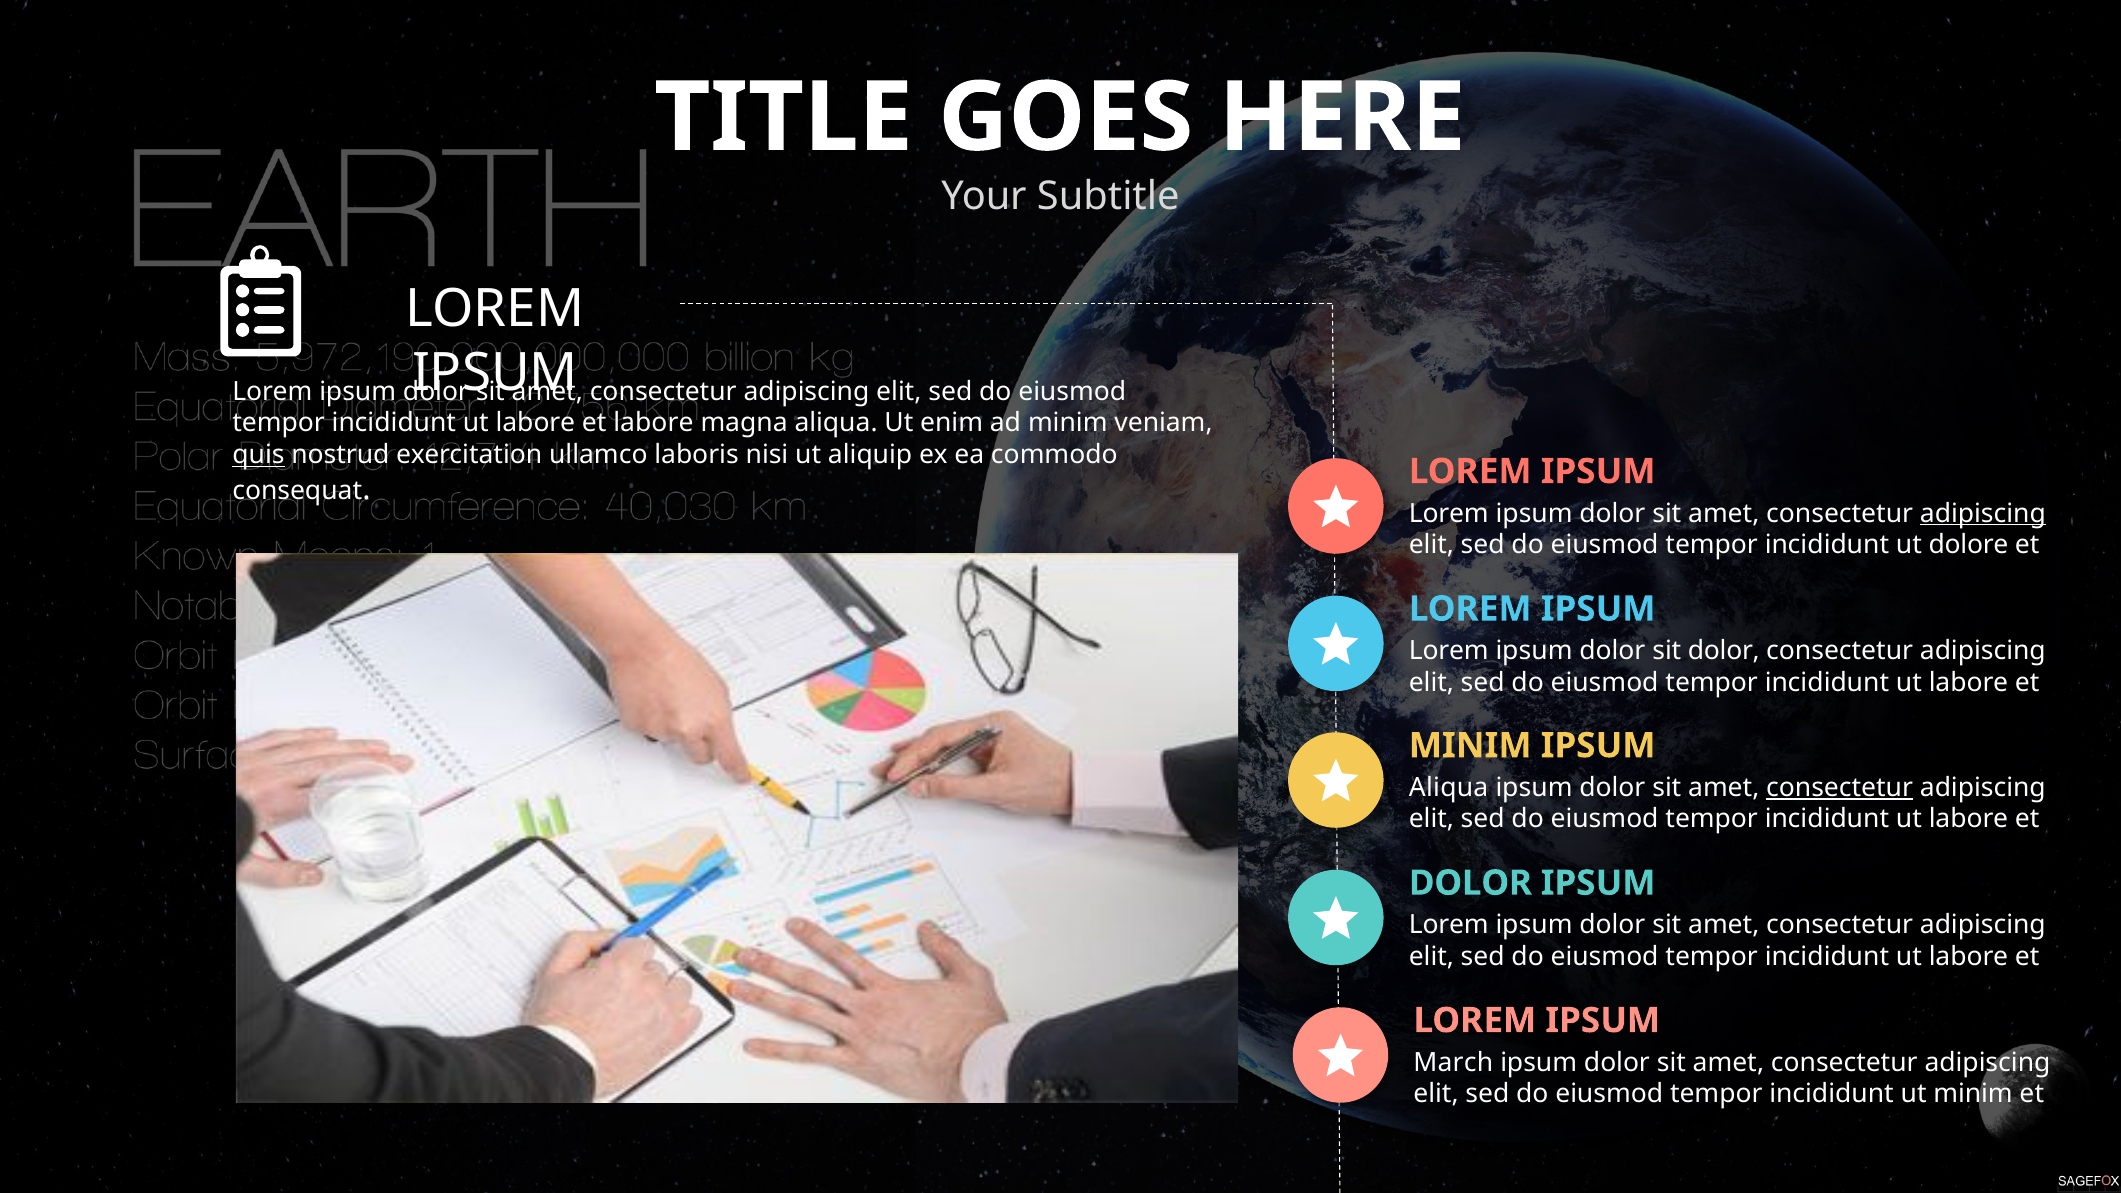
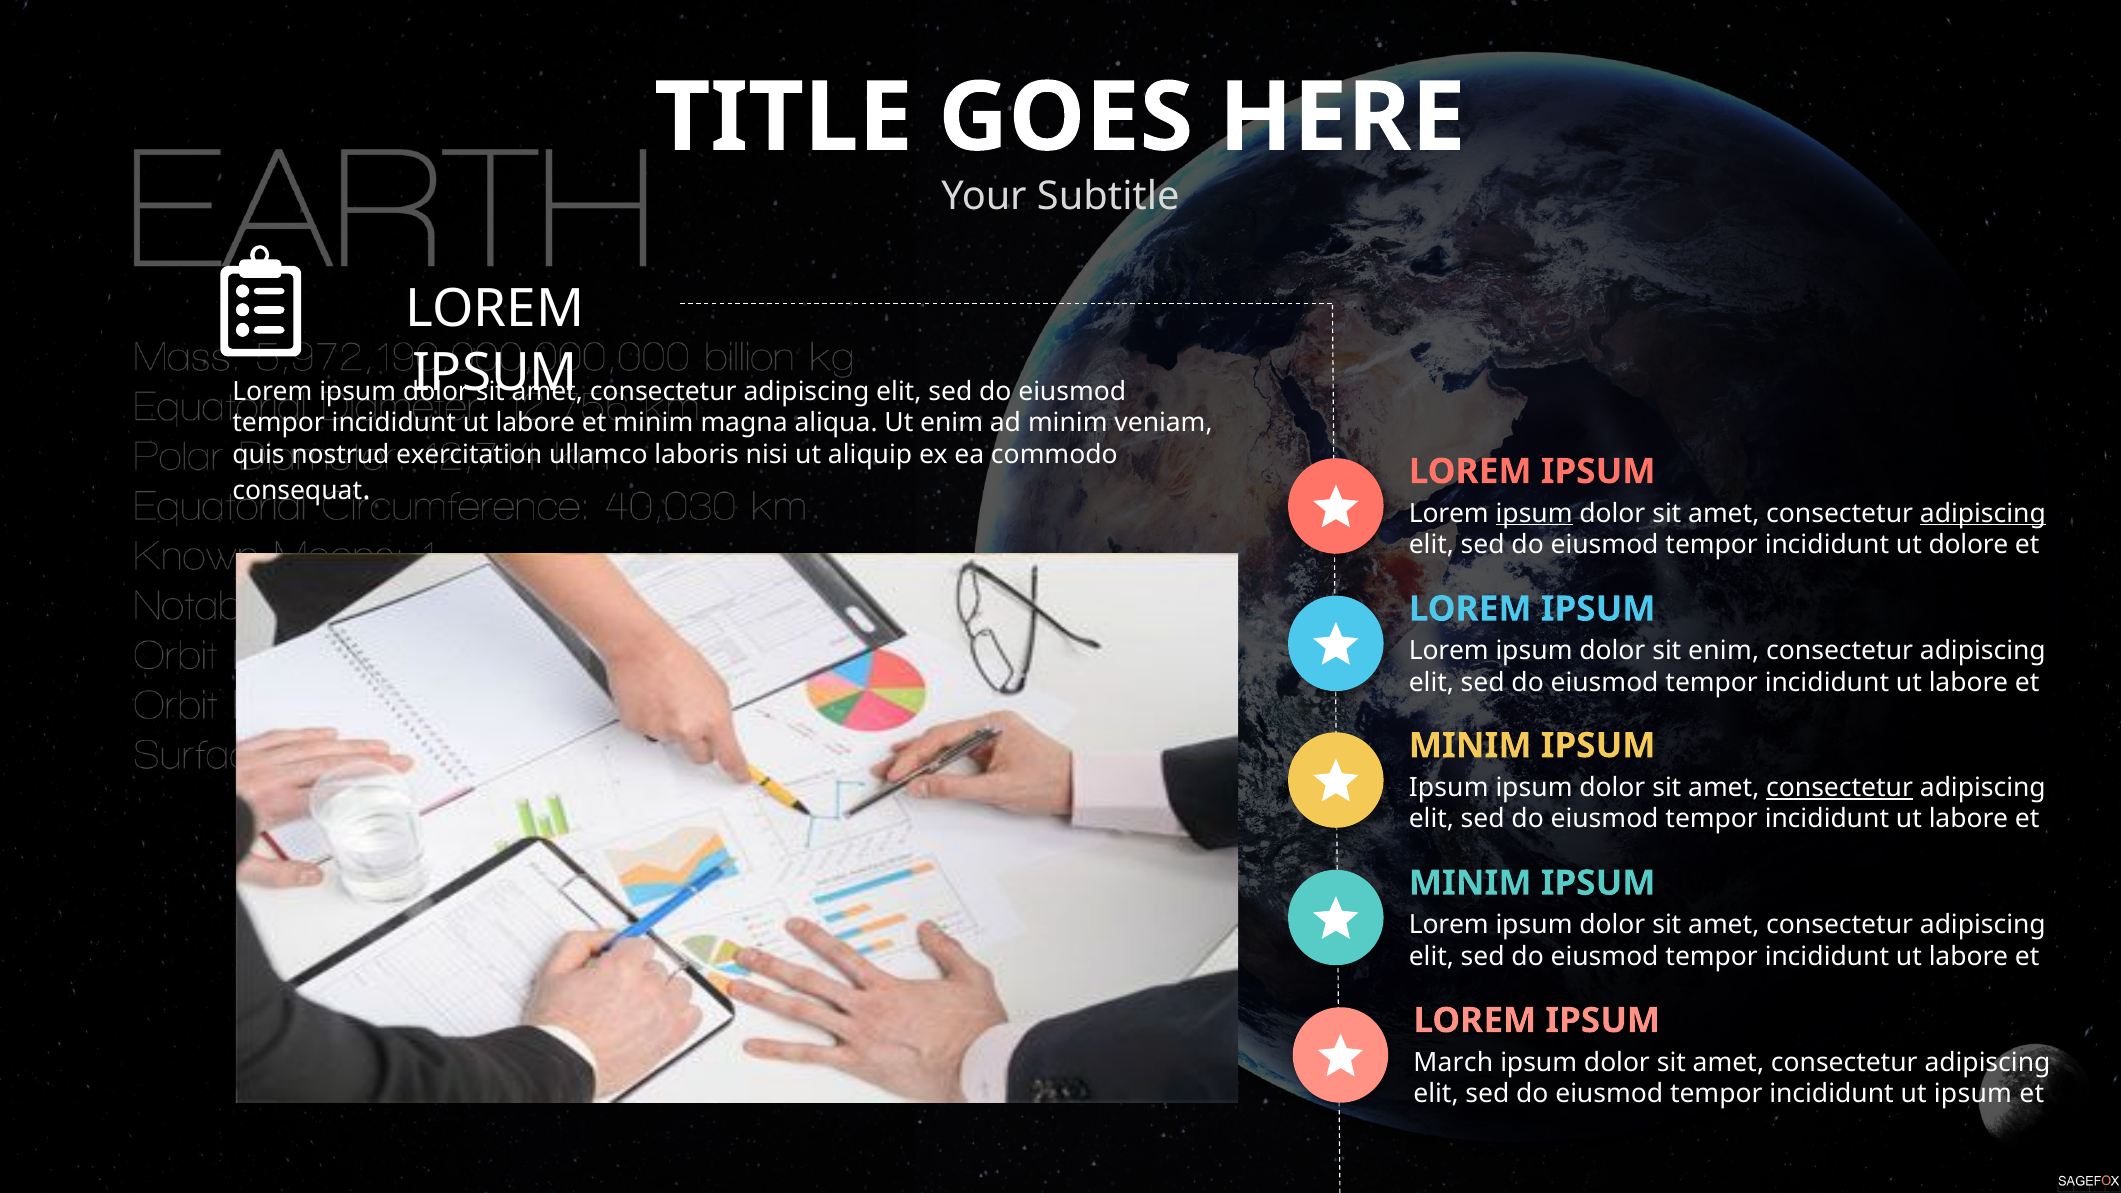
labore at (653, 423): labore -> minim
quis underline: present -> none
ipsum at (1534, 513) underline: none -> present
sit dolor: dolor -> enim
Aliqua at (1449, 787): Aliqua -> Ipsum
DOLOR at (1470, 883): DOLOR -> MINIM
ut minim: minim -> ipsum
